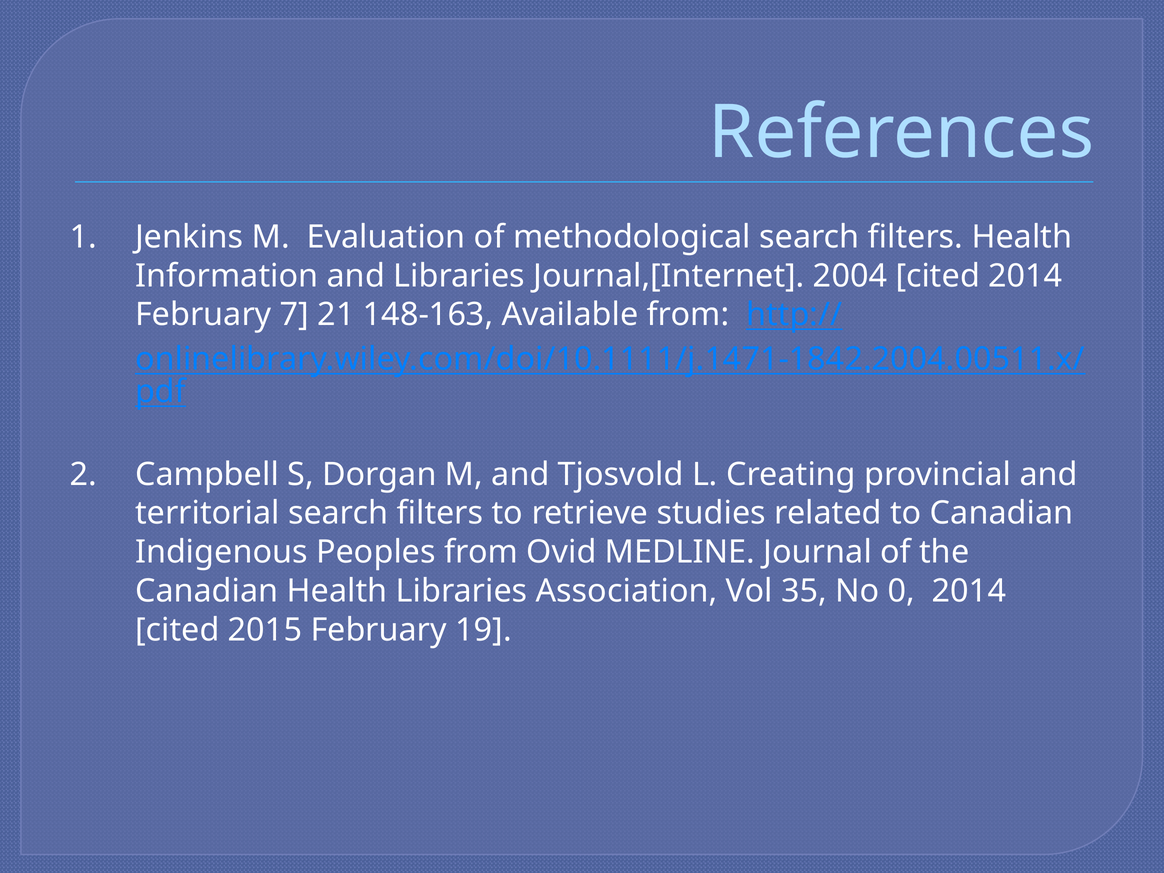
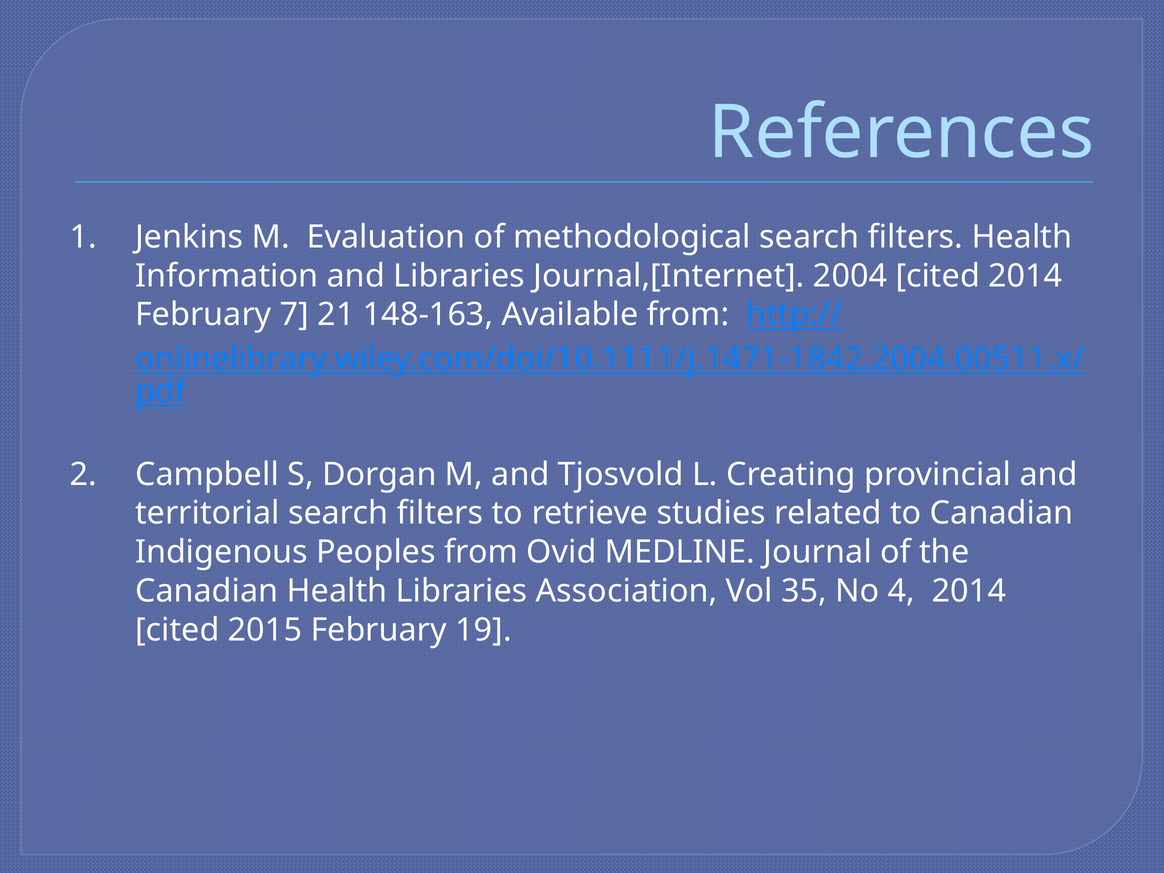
0: 0 -> 4
